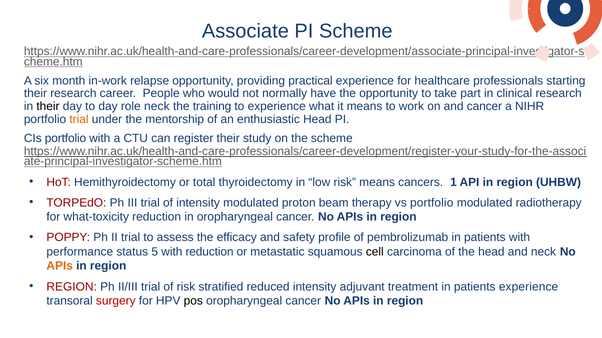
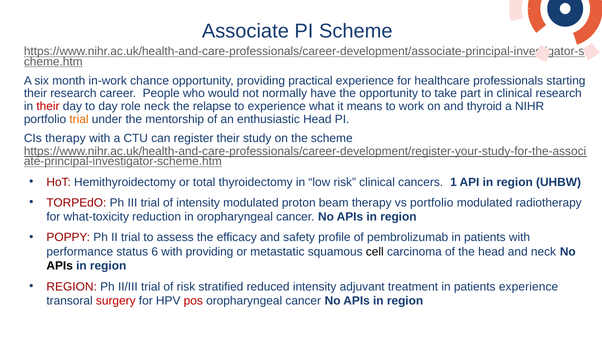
relapse: relapse -> chance
their at (48, 107) colour: black -> red
training: training -> relapse
and cancer: cancer -> thyroid
CIs portfolio: portfolio -> therapy
risk means: means -> clinical
5: 5 -> 6
with reduction: reduction -> providing
APIs at (60, 267) colour: orange -> black
pos colour: black -> red
